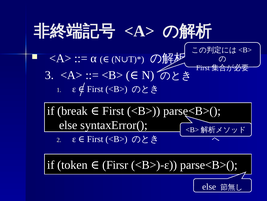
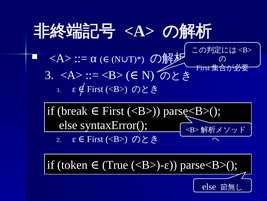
Firsr: Firsr -> True
